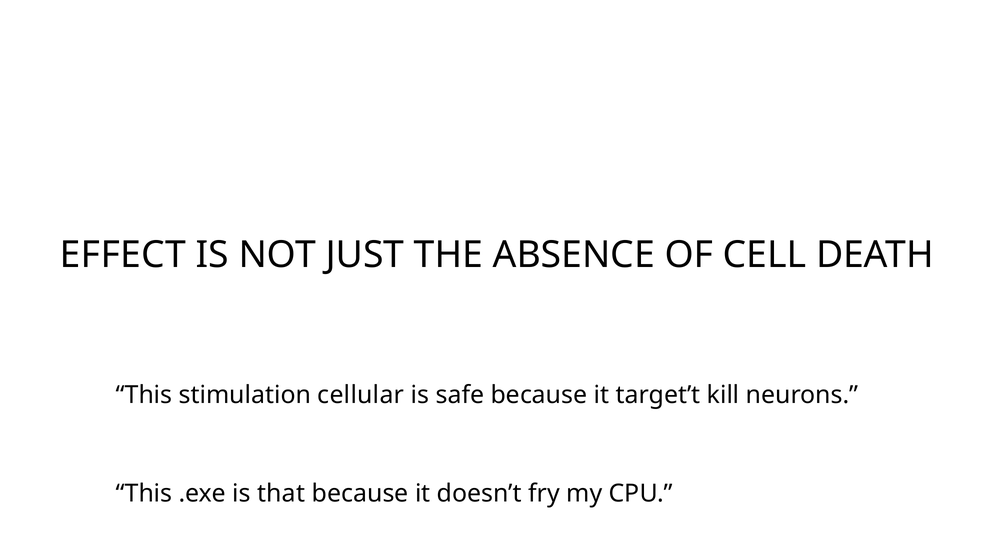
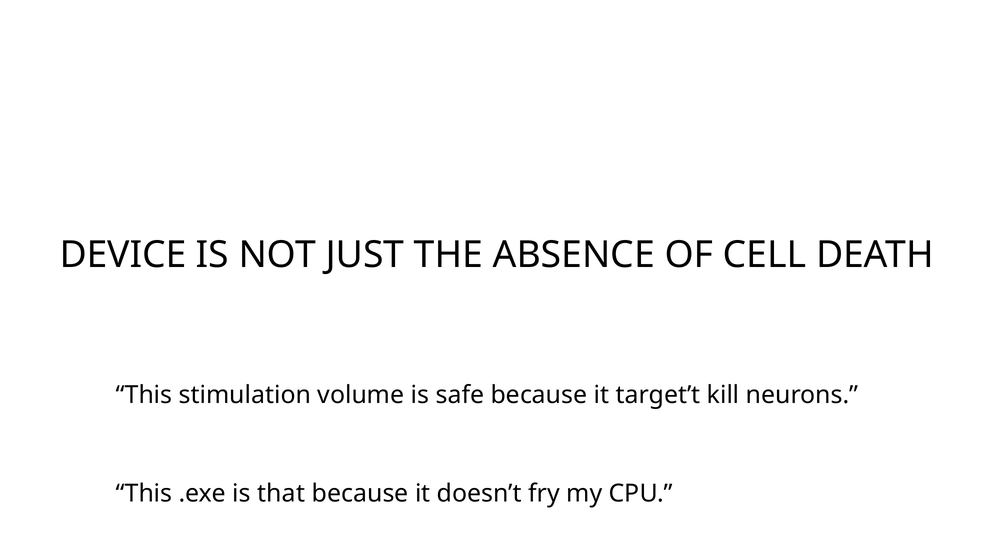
EFFECT: EFFECT -> DEVICE
cellular: cellular -> volume
